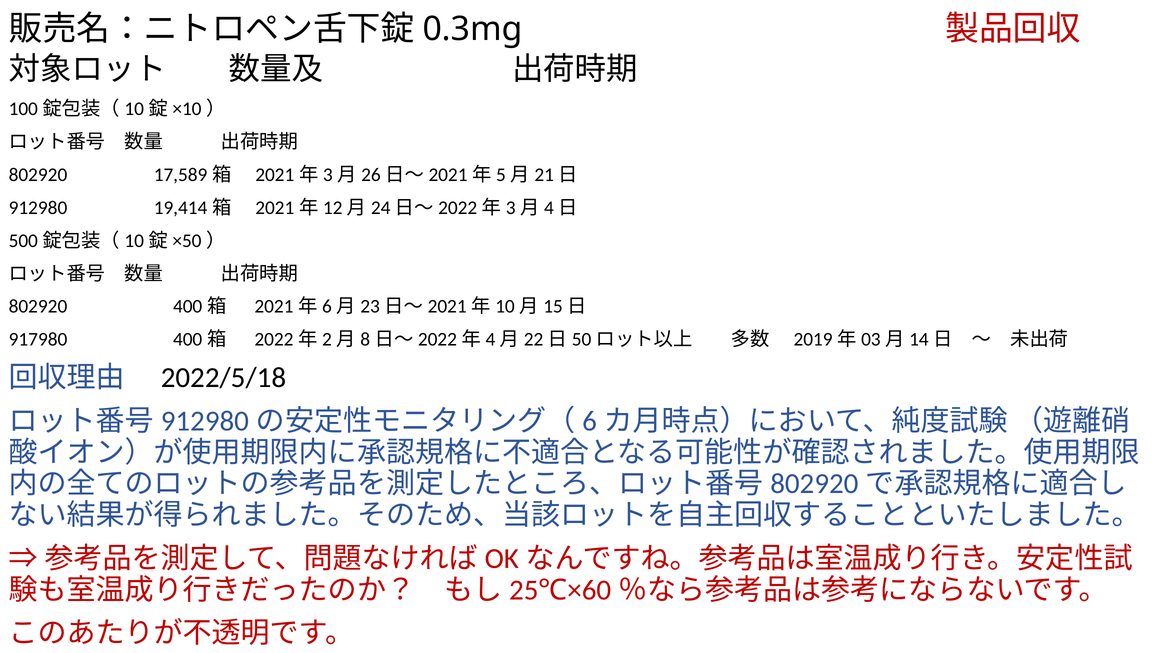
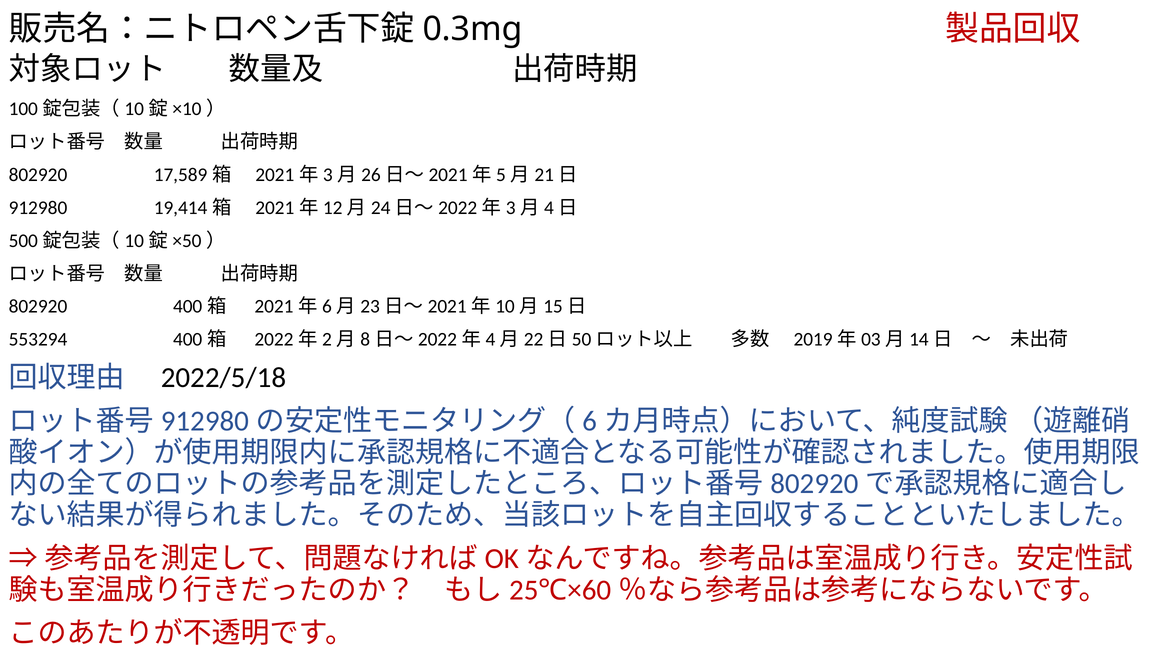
917980: 917980 -> 553294
